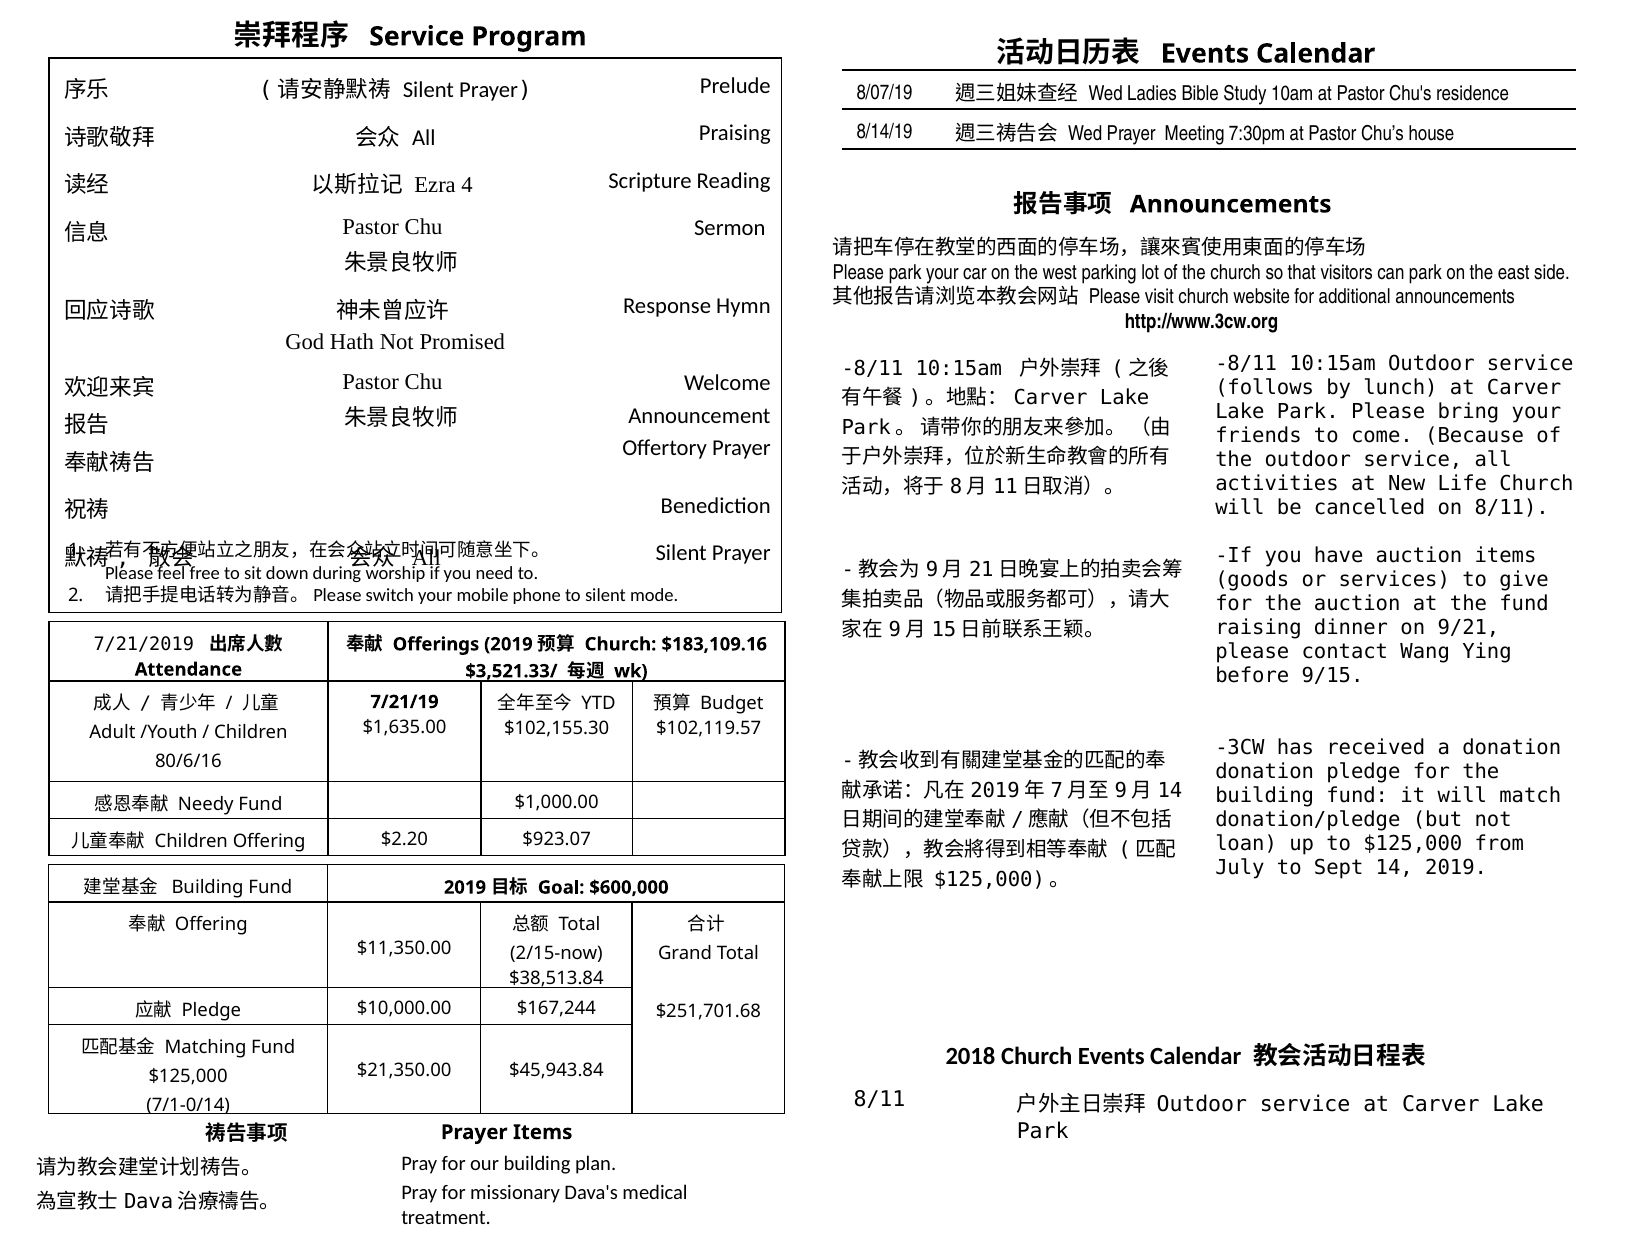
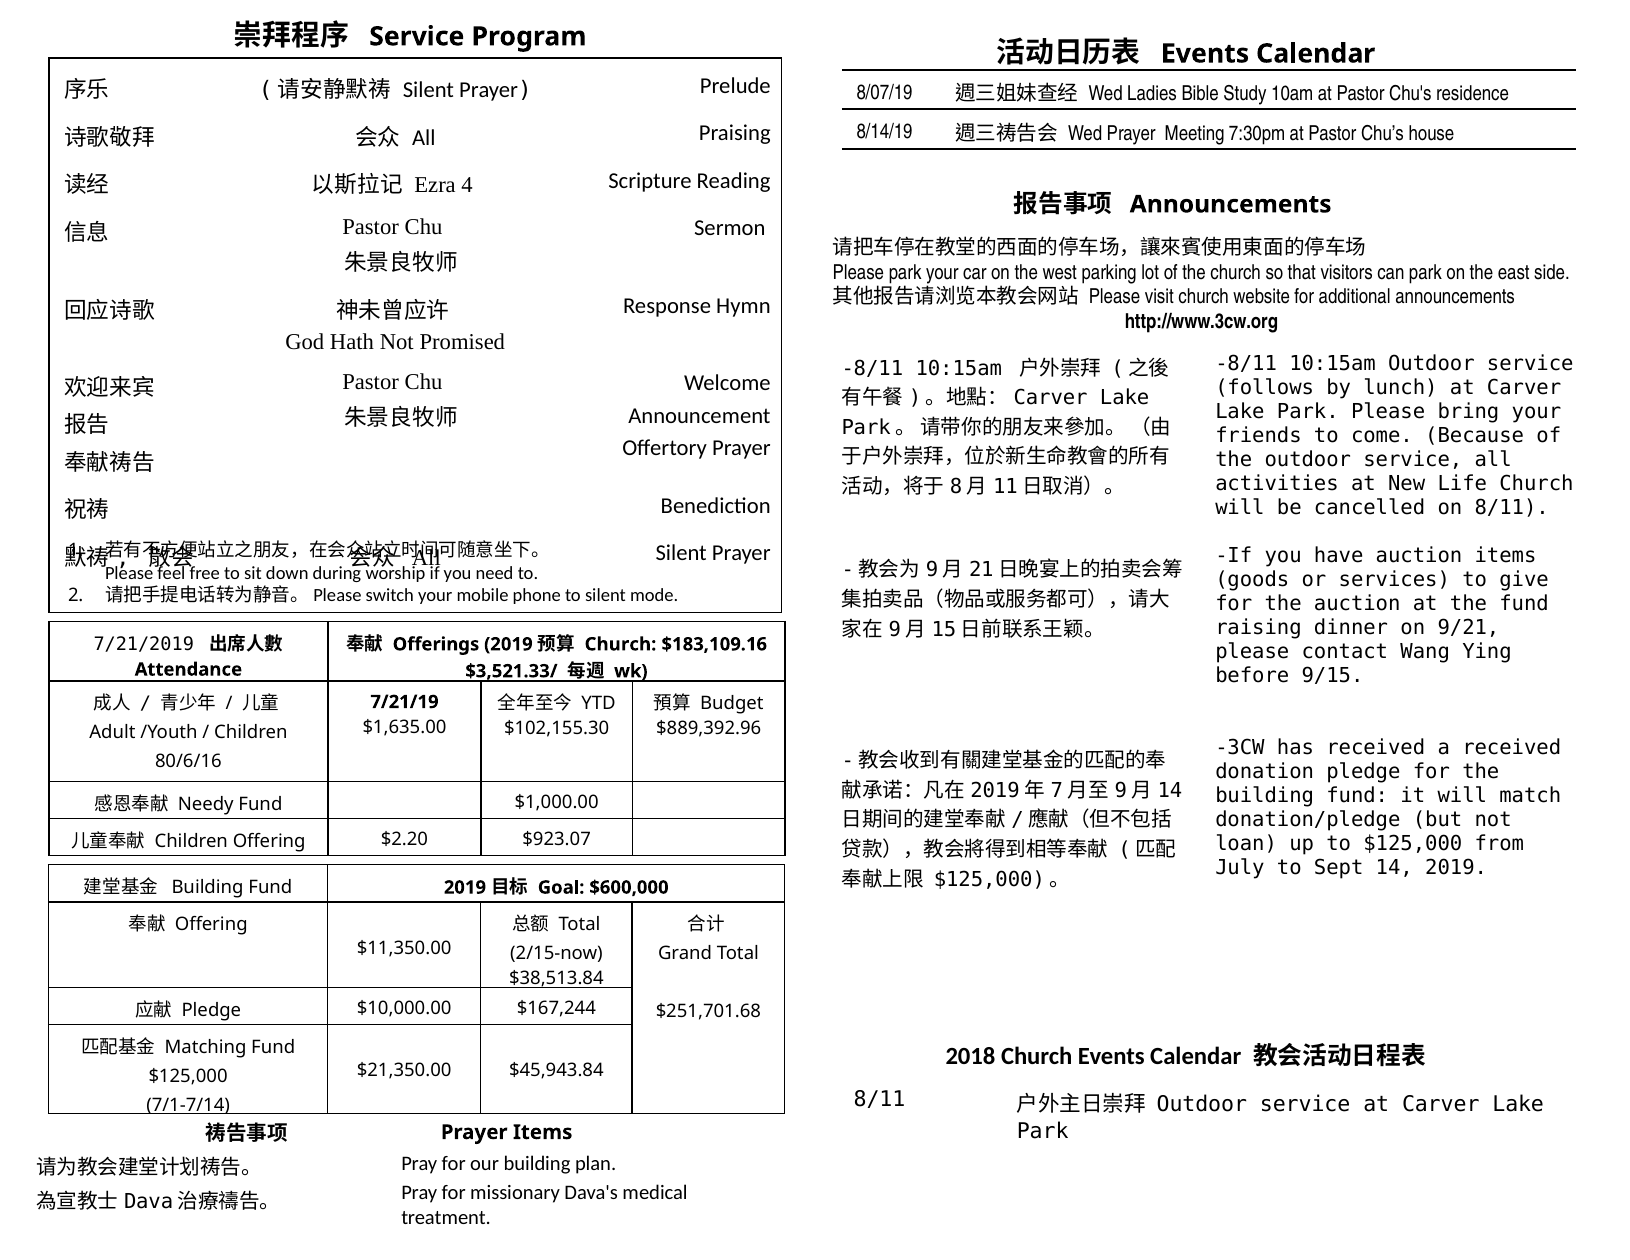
$102,119.57: $102,119.57 -> $889,392.96
a donation: donation -> received
7/1-0/14: 7/1-0/14 -> 7/1-7/14
